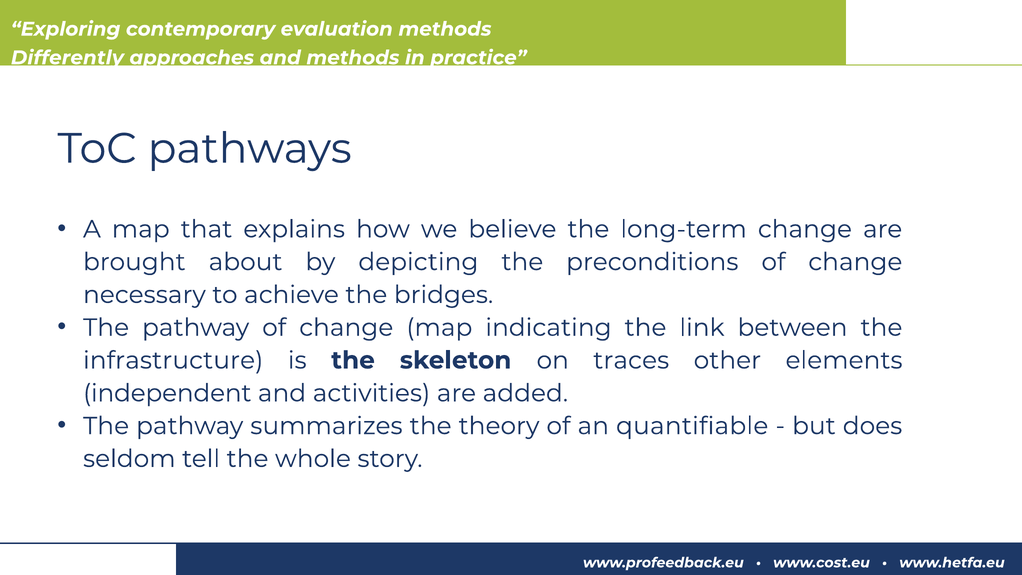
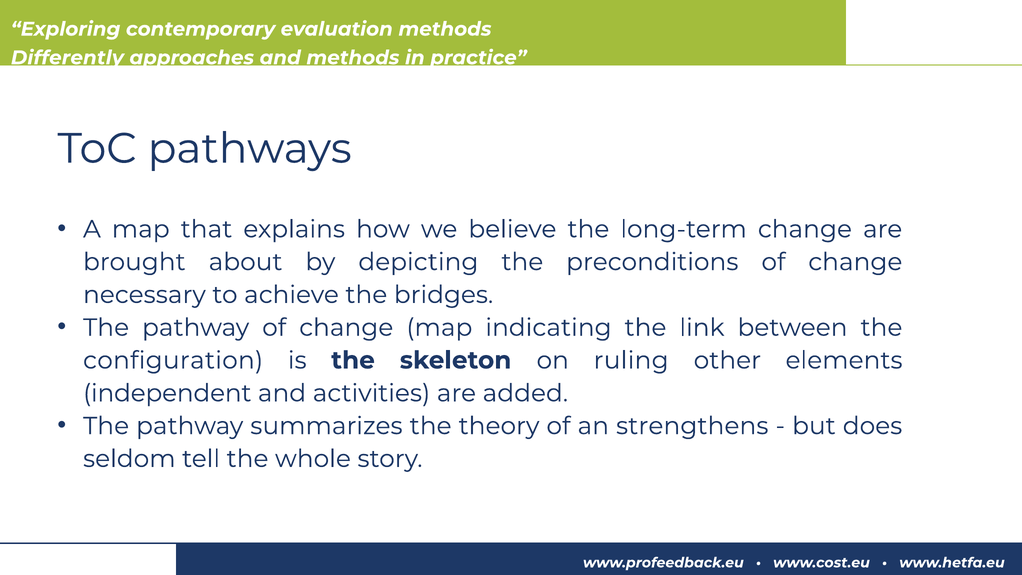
infrastructure: infrastructure -> configuration
traces: traces -> ruling
quantifiable: quantifiable -> strengthens
